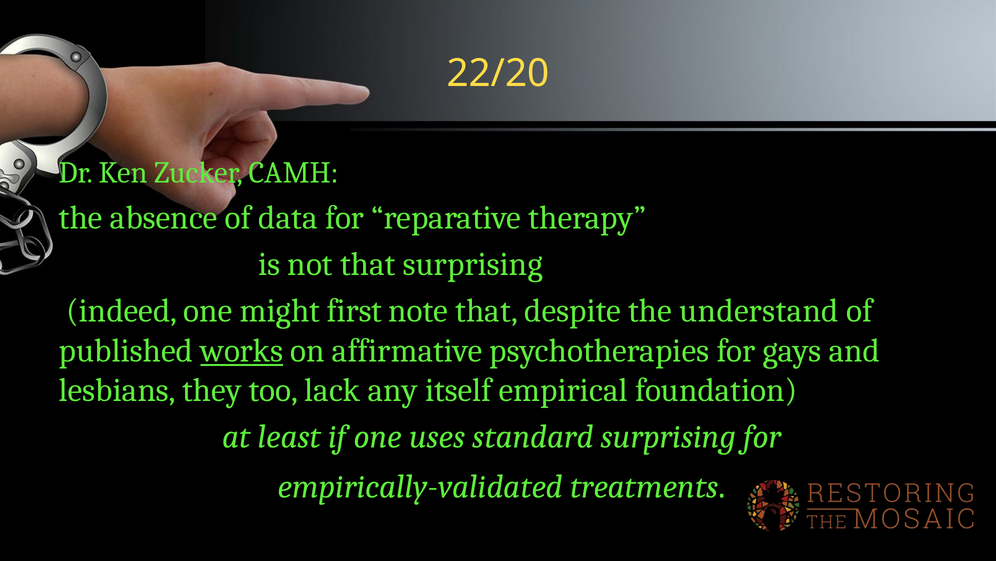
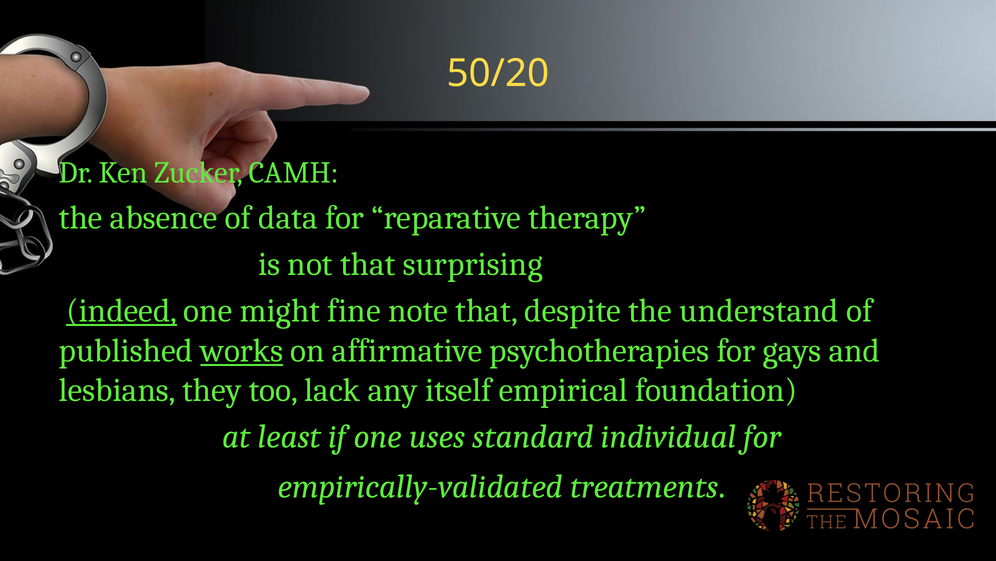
22/20: 22/20 -> 50/20
indeed underline: none -> present
first: first -> fine
standard surprising: surprising -> individual
